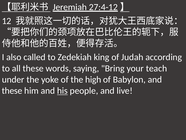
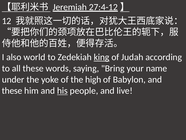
called: called -> world
king underline: none -> present
teach: teach -> name
